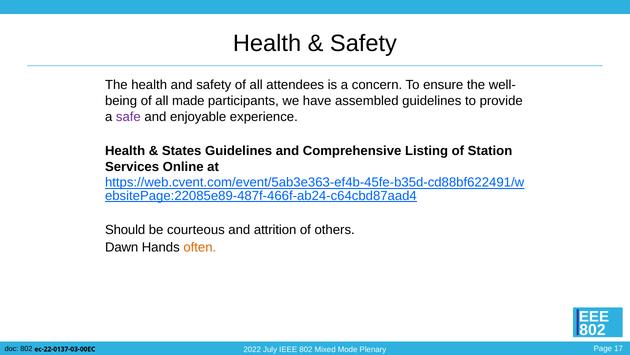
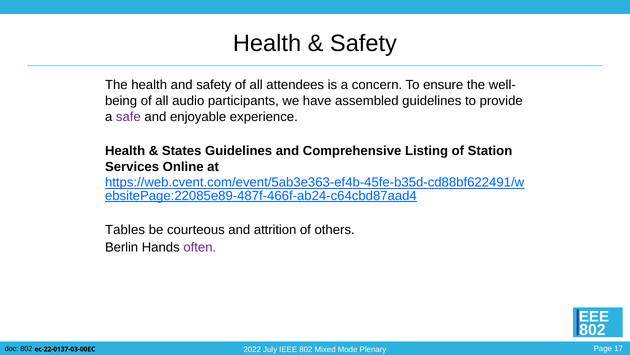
made: made -> audio
Should: Should -> Tables
Dawn: Dawn -> Berlin
often colour: orange -> purple
